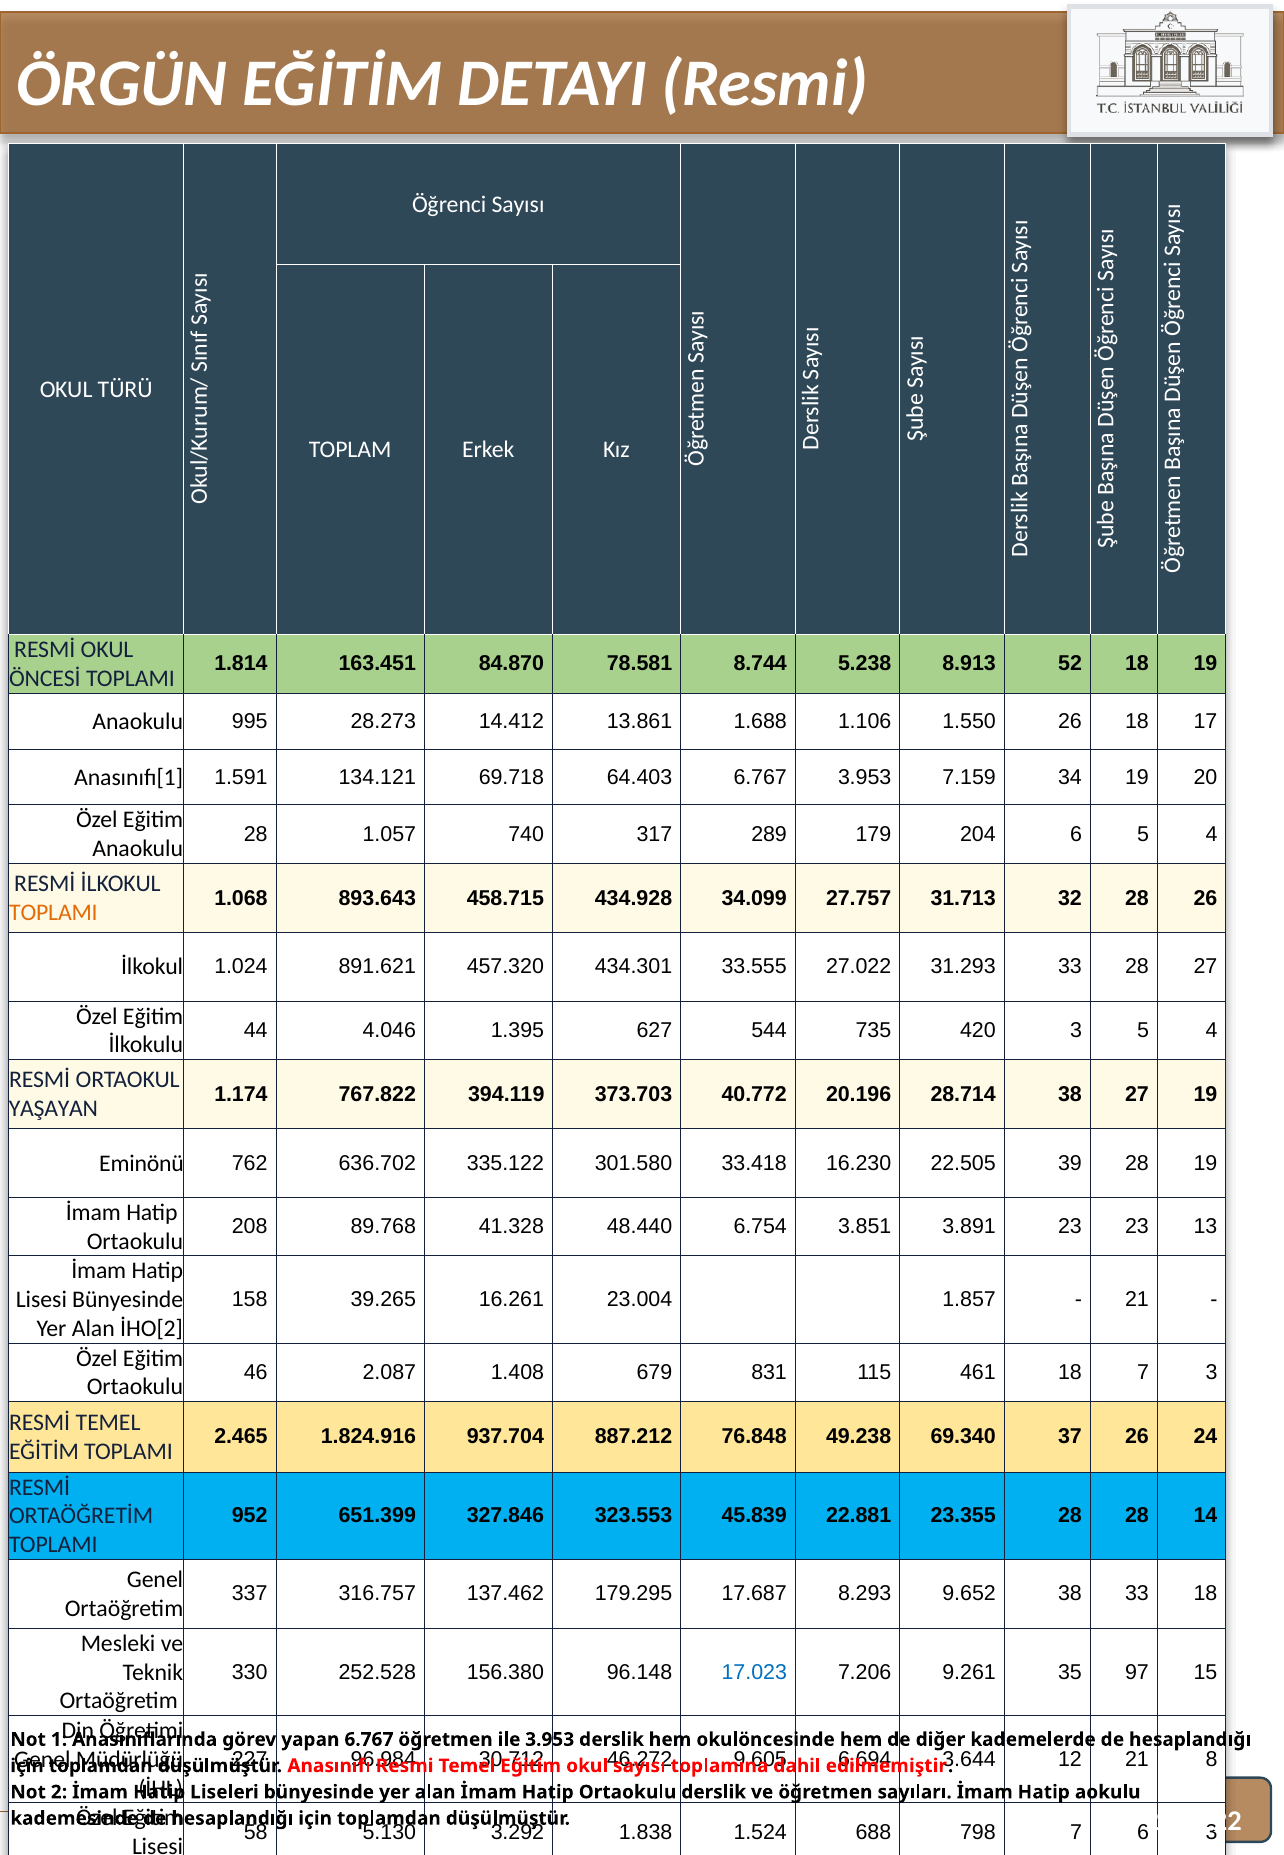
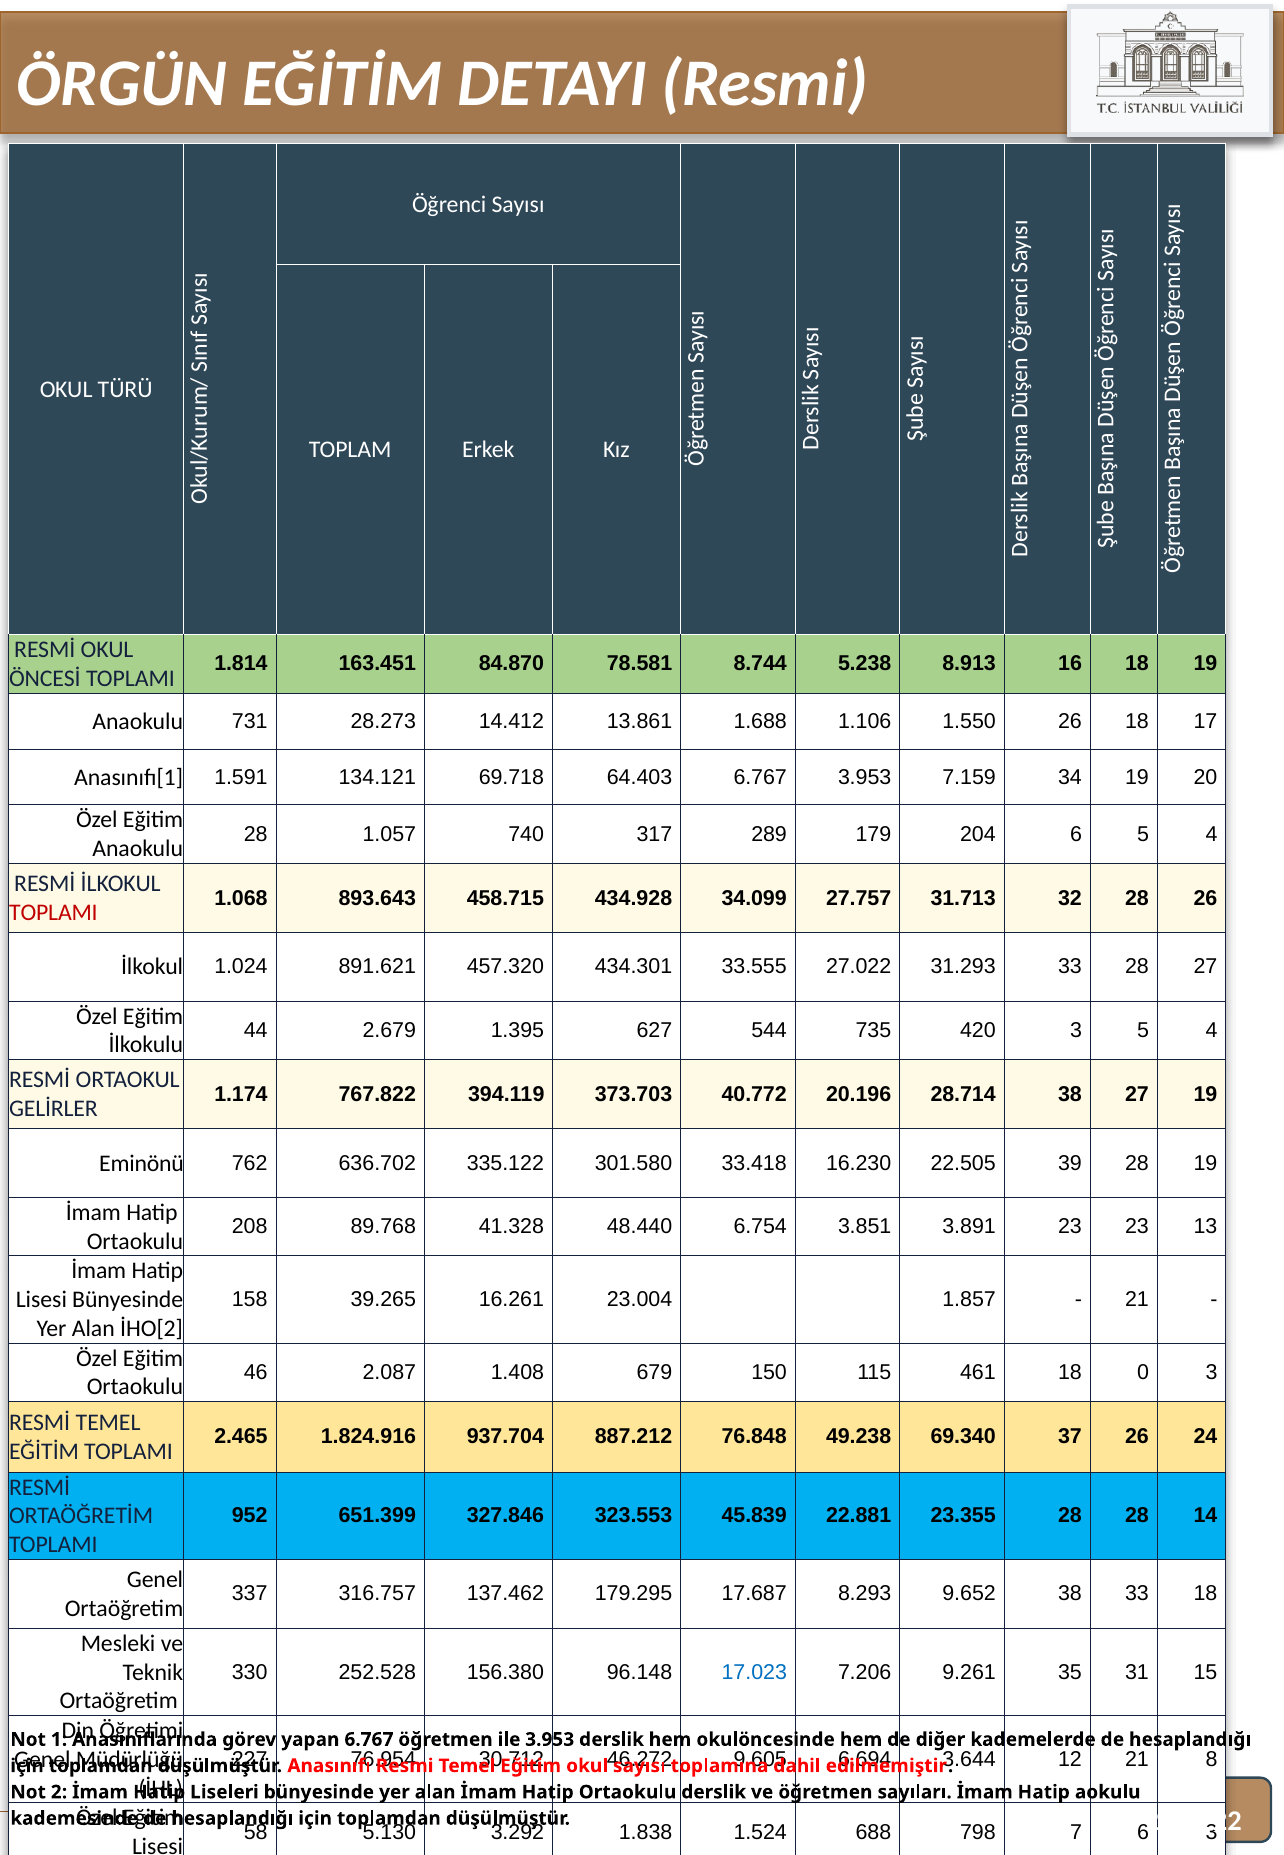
52: 52 -> 16
995: 995 -> 731
TOPLAMI at (53, 912) colour: orange -> red
4.046: 4.046 -> 2.679
YAŞAYAN: YAŞAYAN -> GELİRLER
831: 831 -> 150
18 7: 7 -> 0
97: 97 -> 31
96.984: 96.984 -> 76.954
